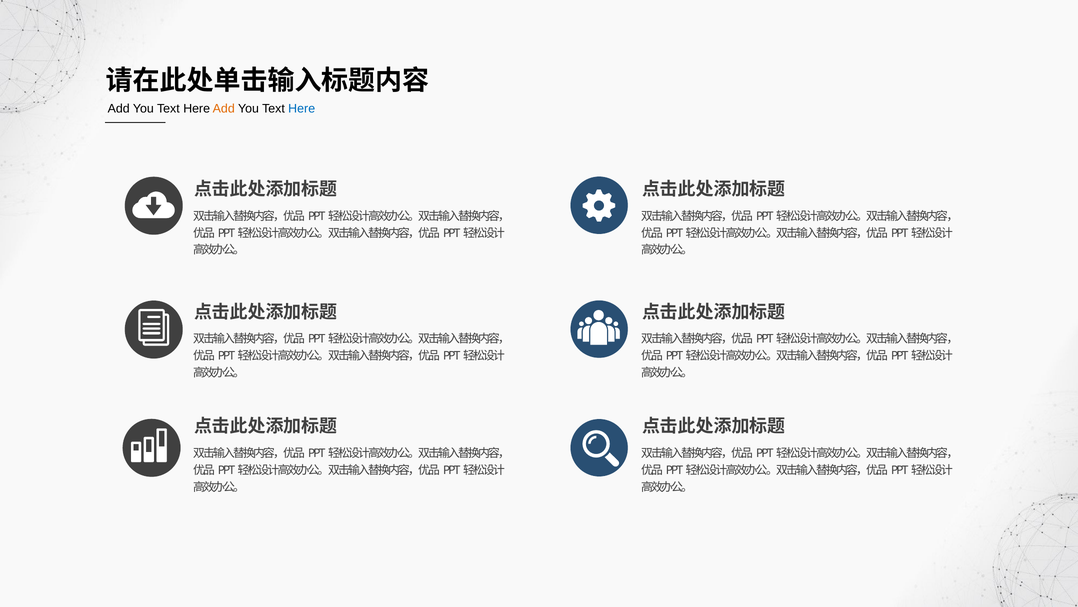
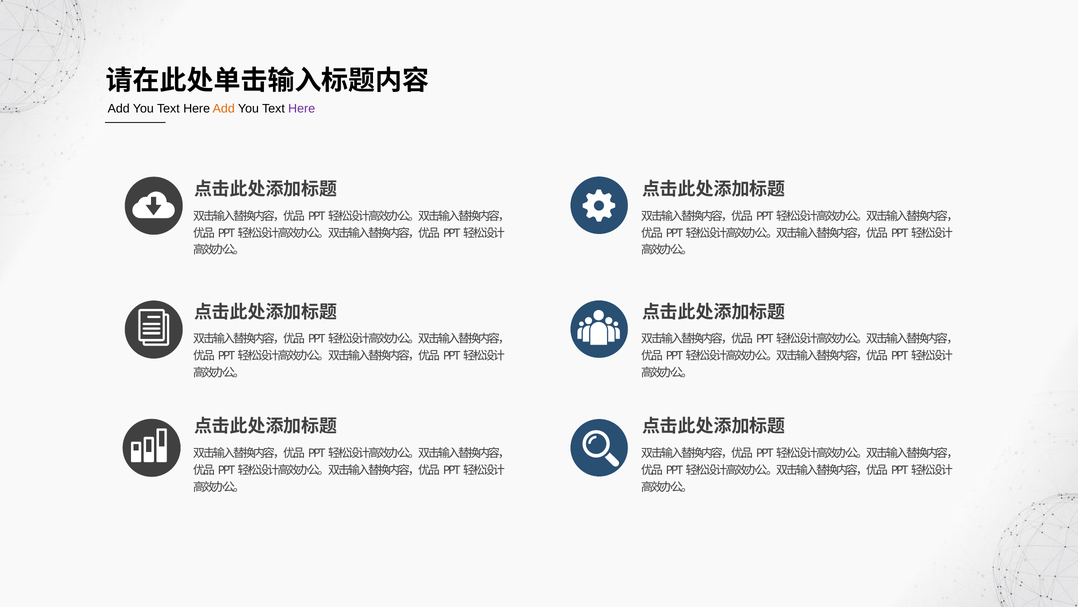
Here at (302, 108) colour: blue -> purple
